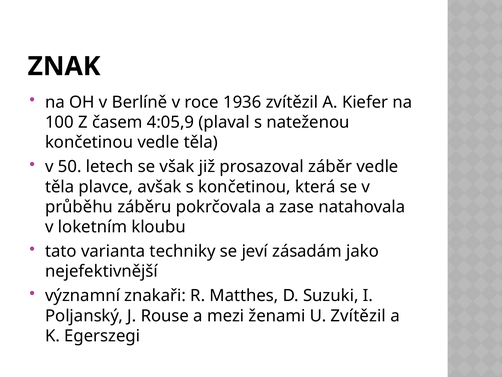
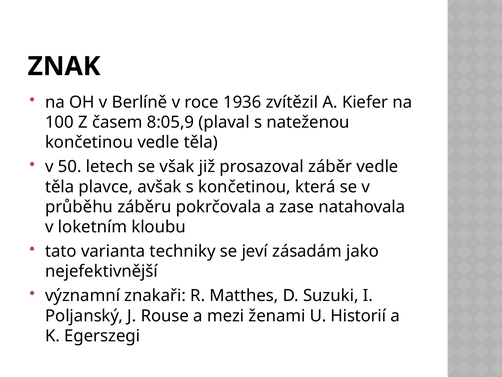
4:05,9: 4:05,9 -> 8:05,9
U Zvítězil: Zvítězil -> Historií
